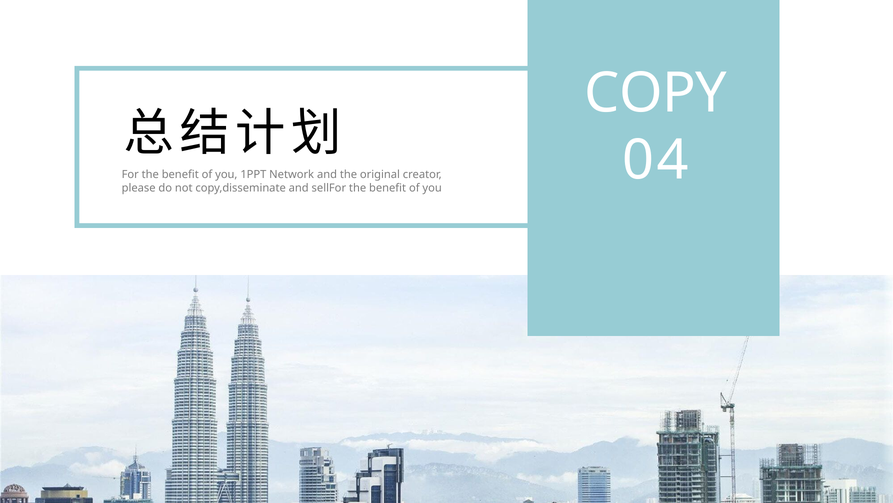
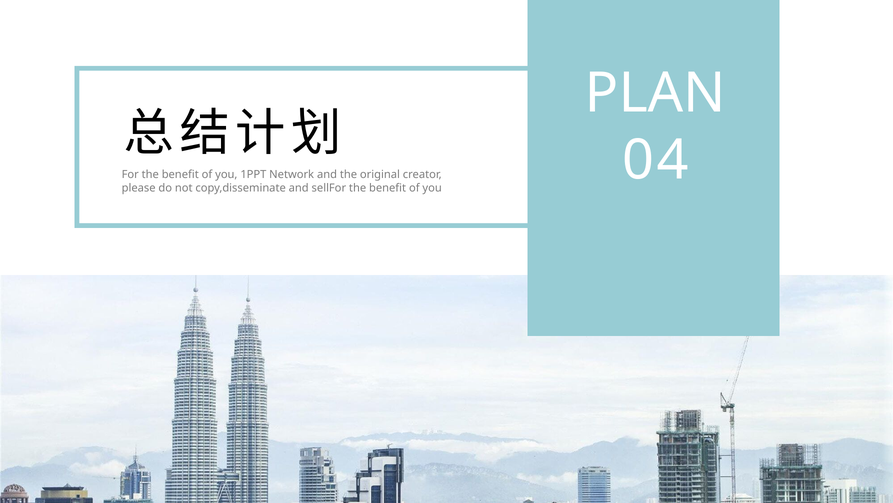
COPY: COPY -> PLAN
